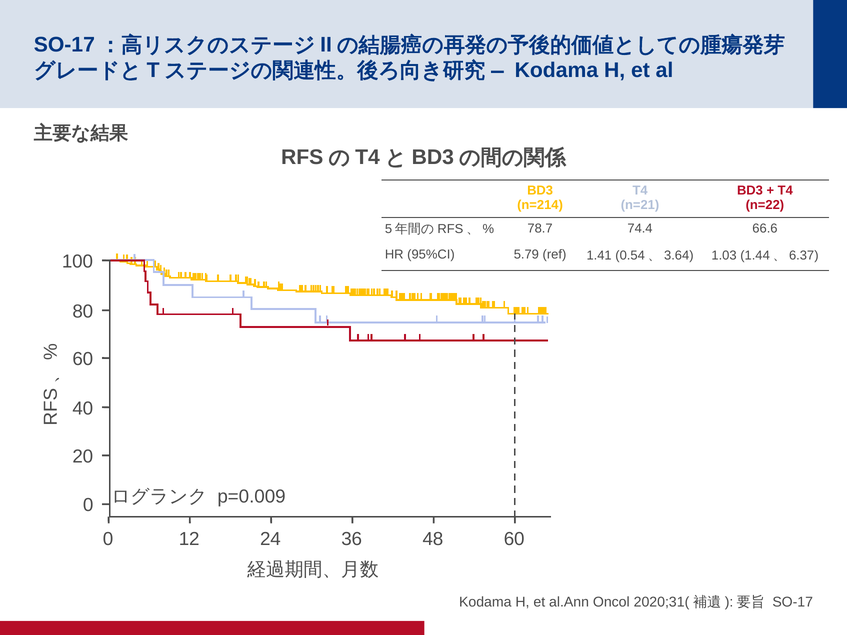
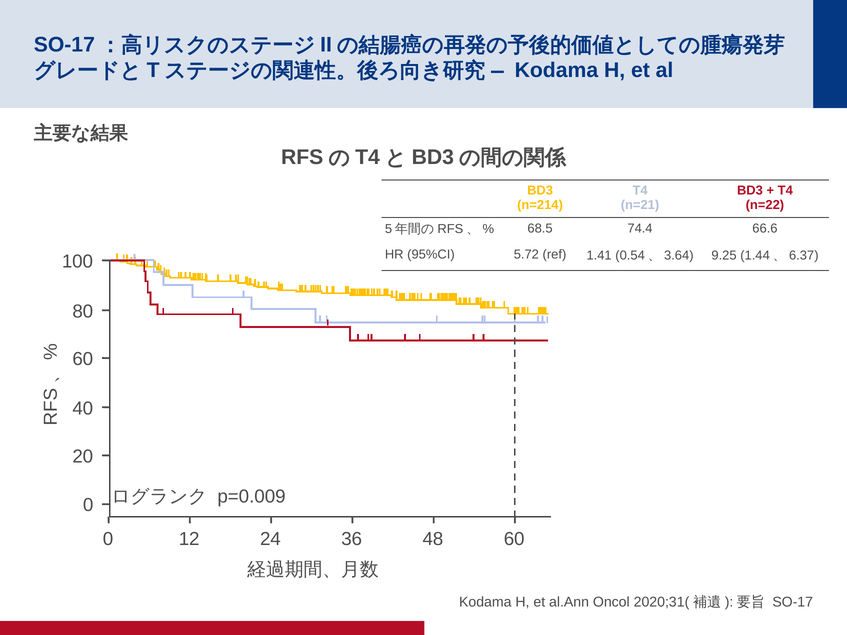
78.7: 78.7 -> 68.5
5.79: 5.79 -> 5.72
1.03: 1.03 -> 9.25
